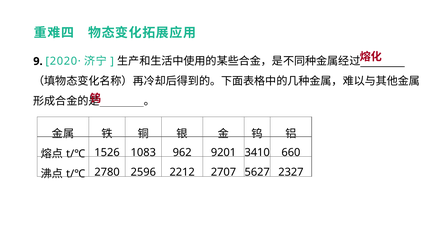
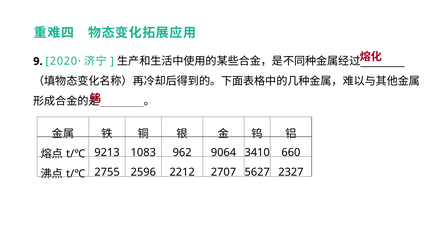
1526: 1526 -> 9213
9201: 9201 -> 9064
2780: 2780 -> 2755
